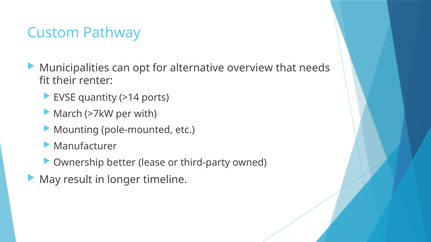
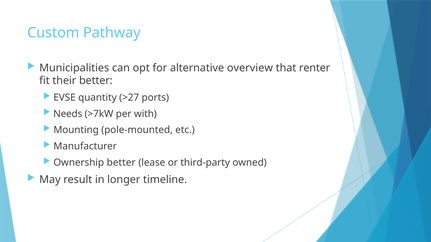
needs: needs -> renter
their renter: renter -> better
>14: >14 -> >27
March: March -> Needs
